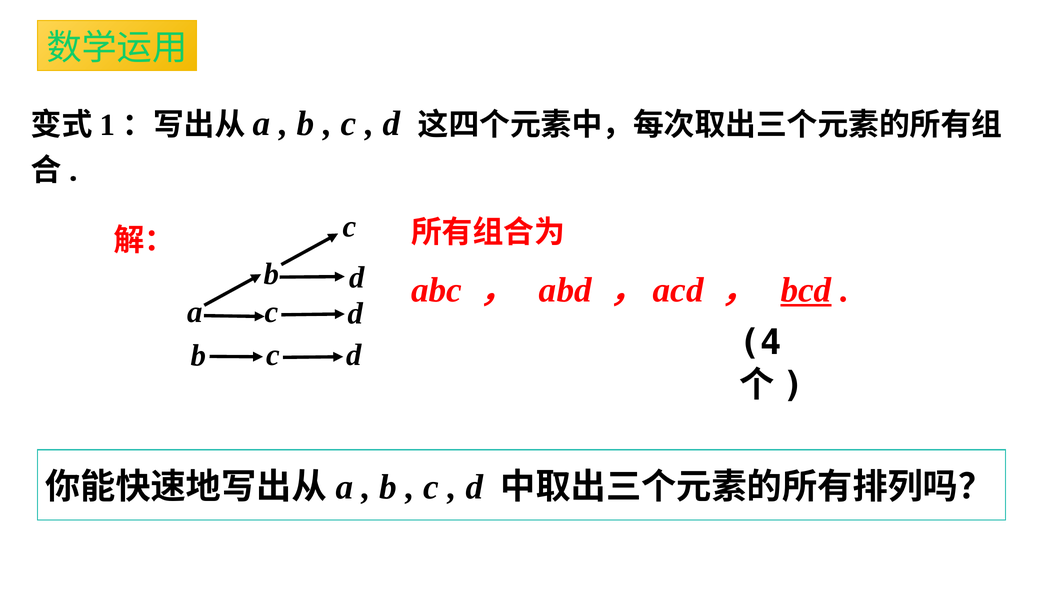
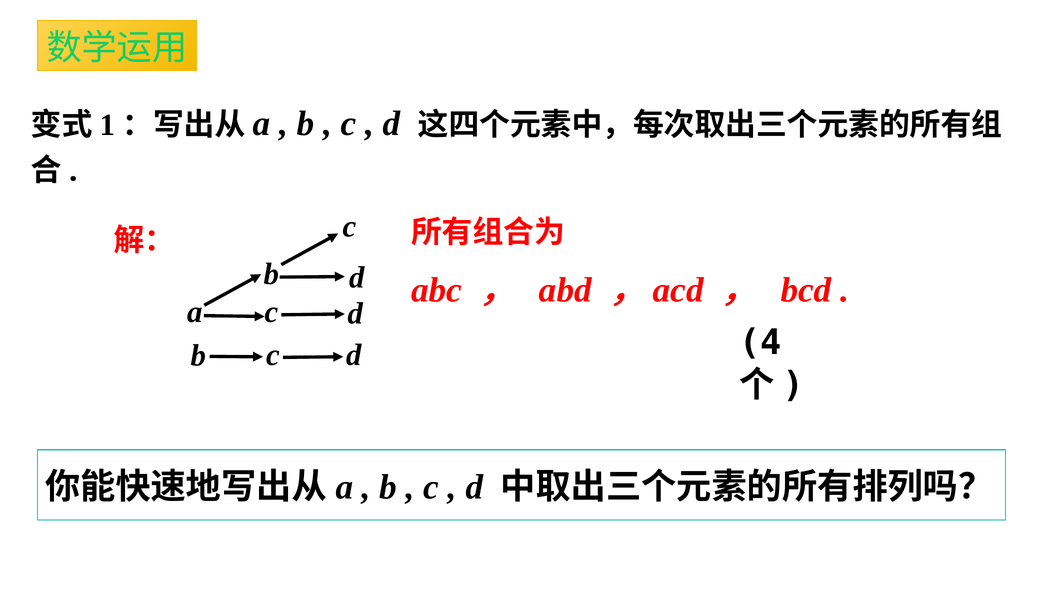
bcd underline: present -> none
